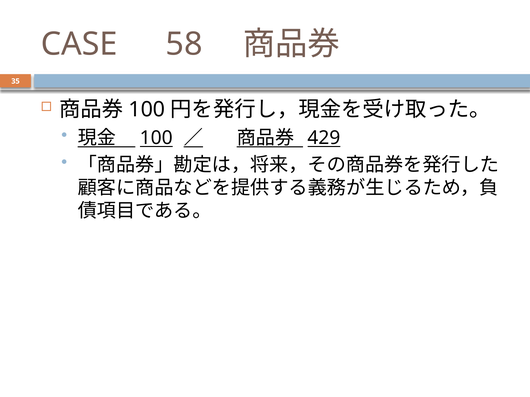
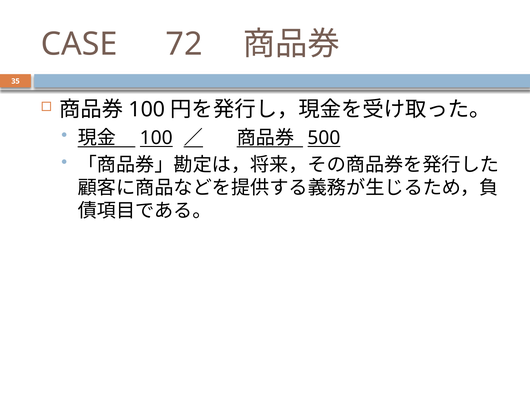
58: 58 -> 72
429: 429 -> 500
